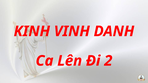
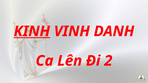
KINH underline: none -> present
